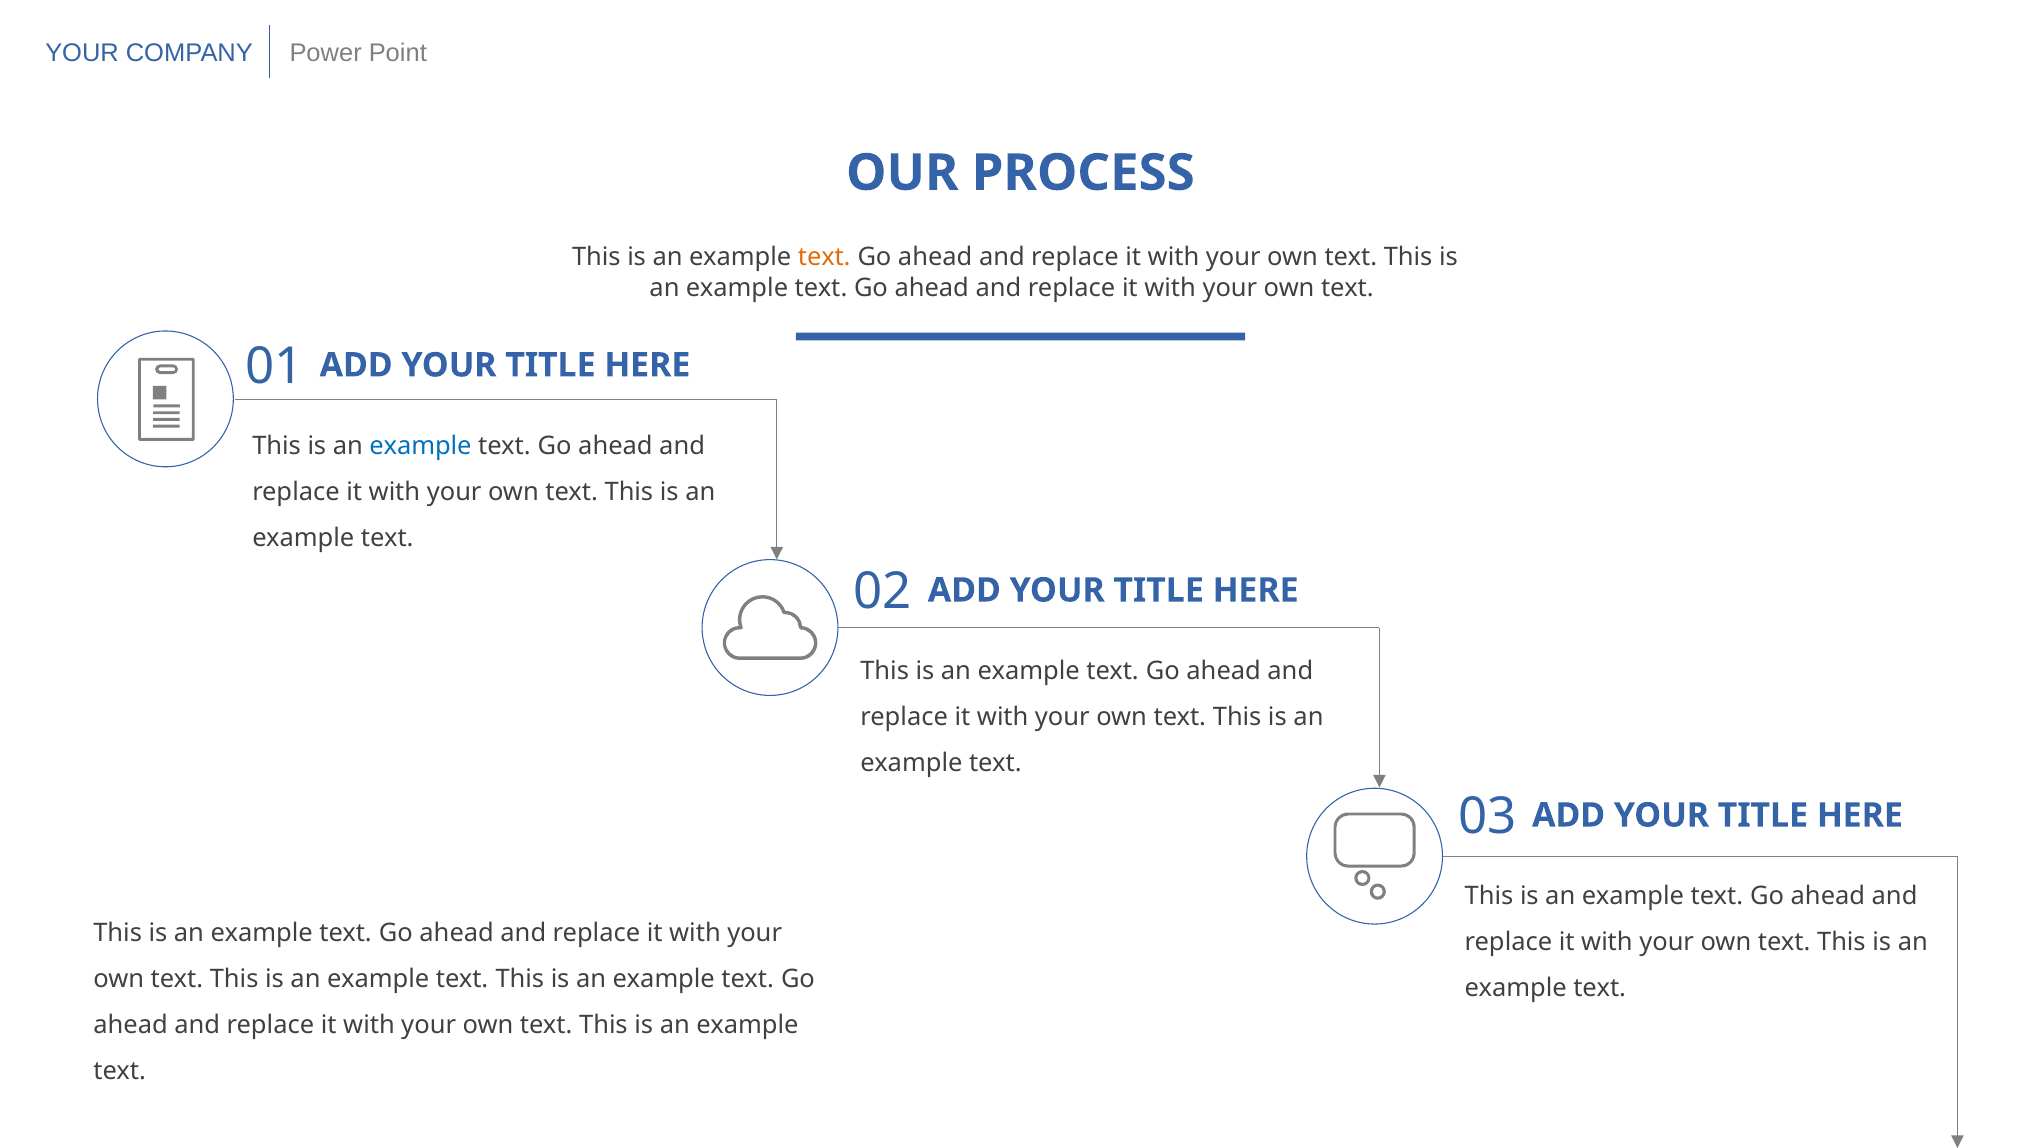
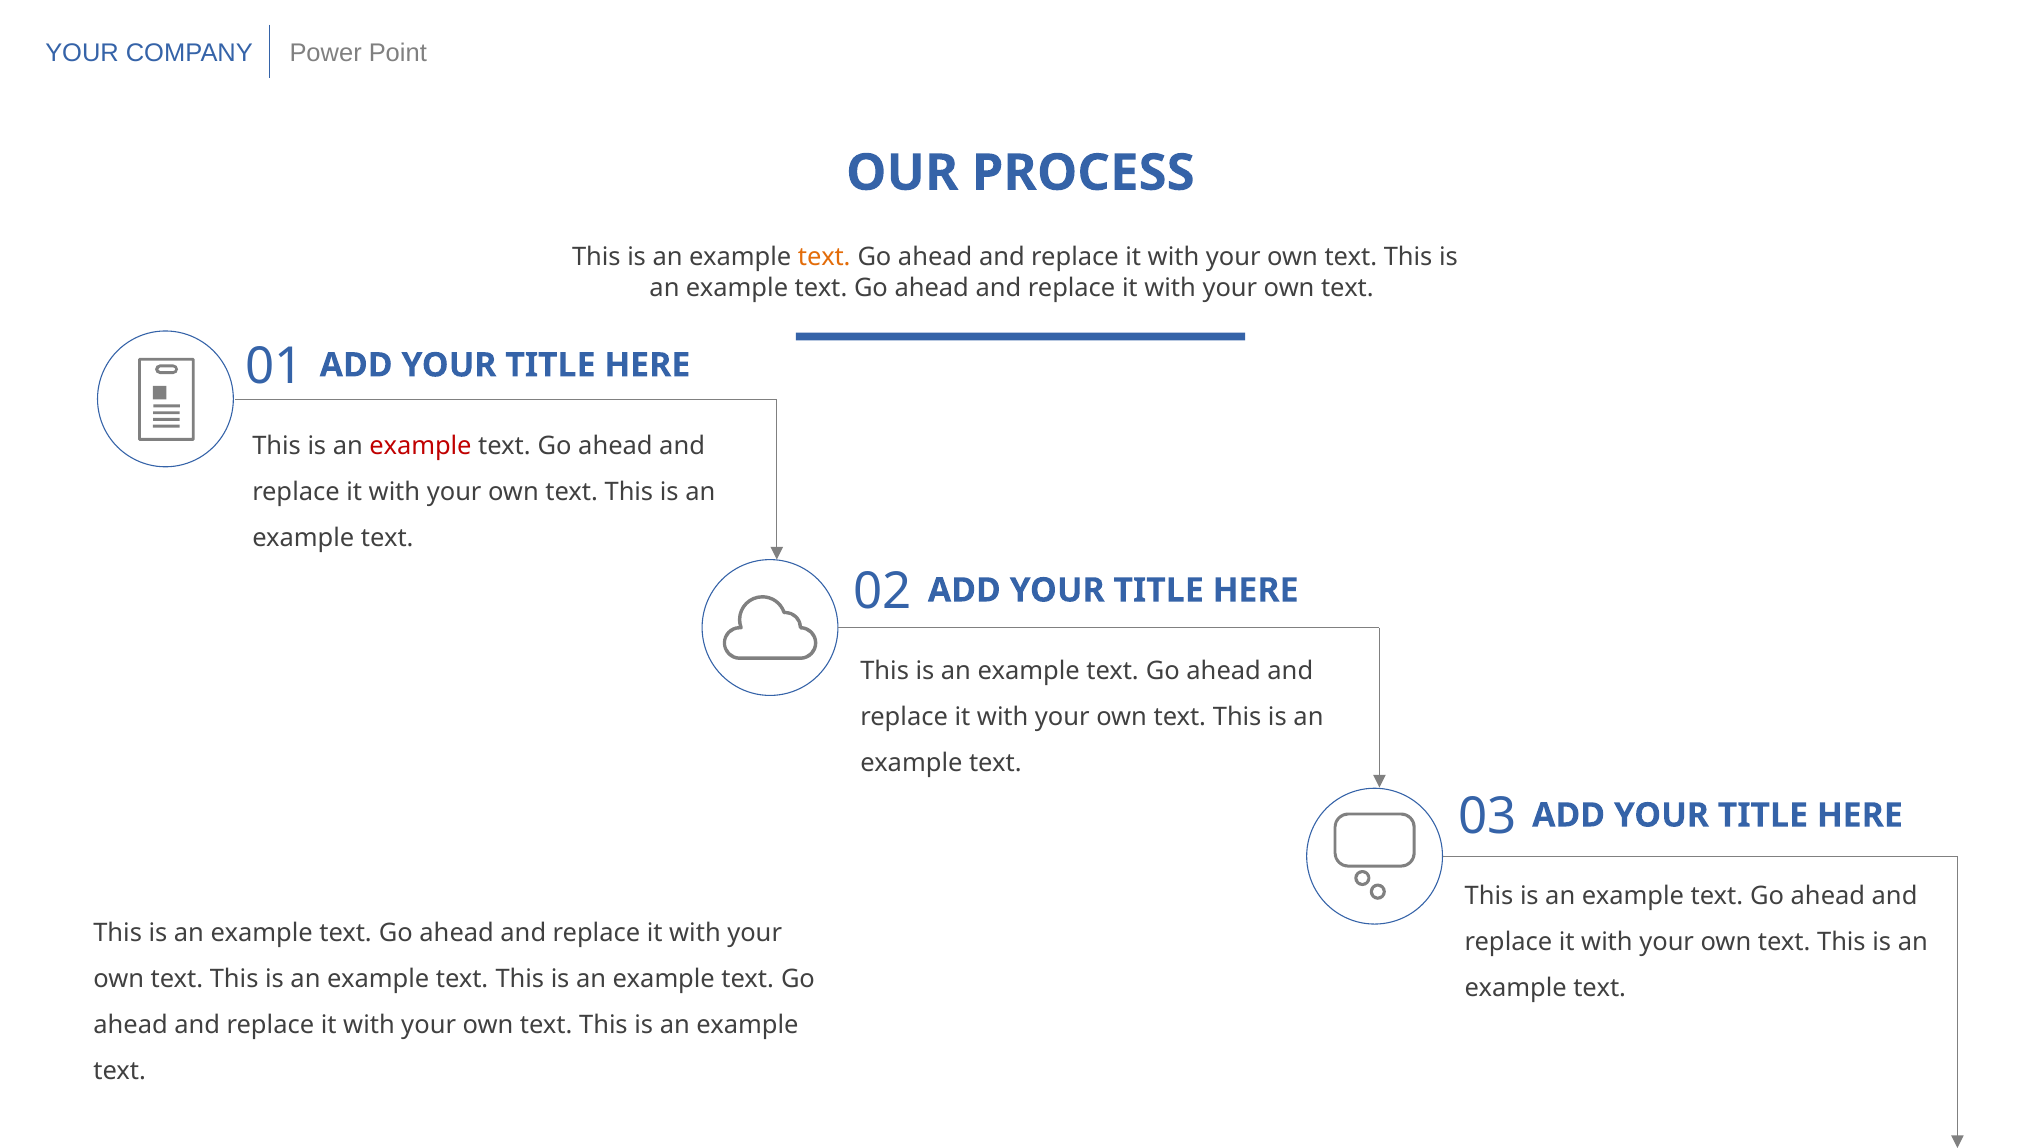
example at (420, 446) colour: blue -> red
